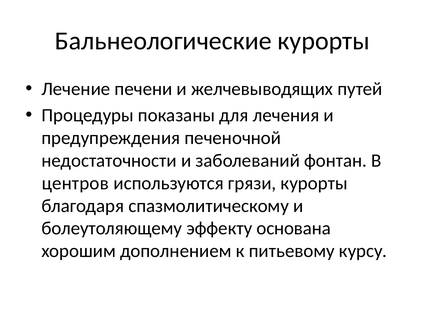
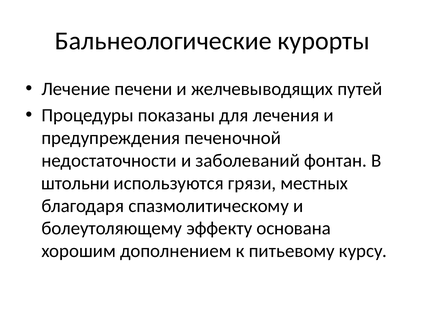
центров: центров -> штольни
грязи курорты: курорты -> местных
